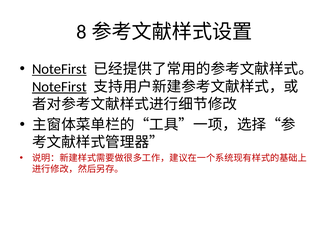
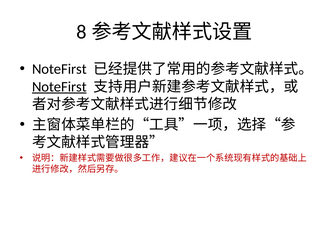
NoteFirst at (59, 69) underline: present -> none
